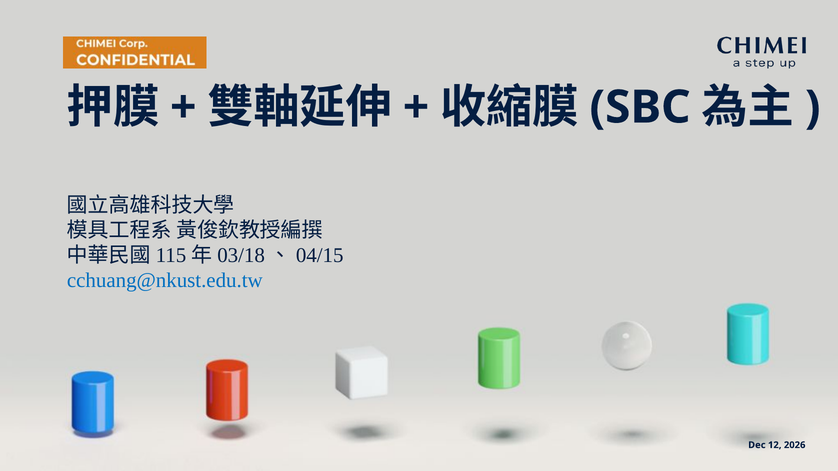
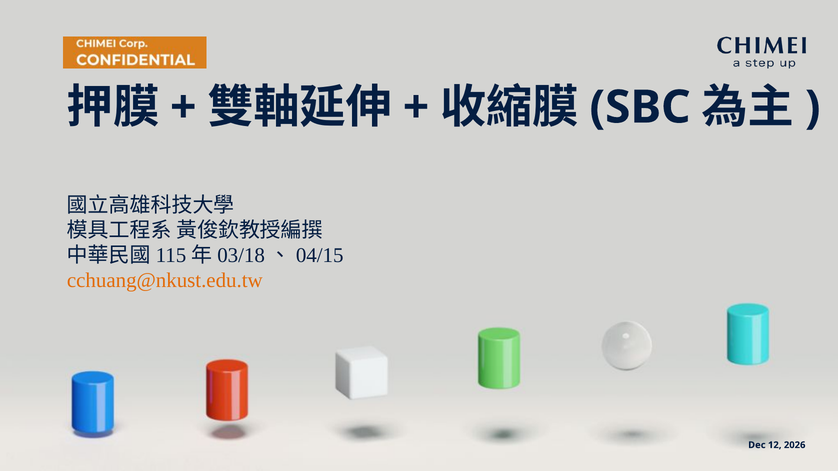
cchuang@nkust.edu.tw colour: blue -> orange
